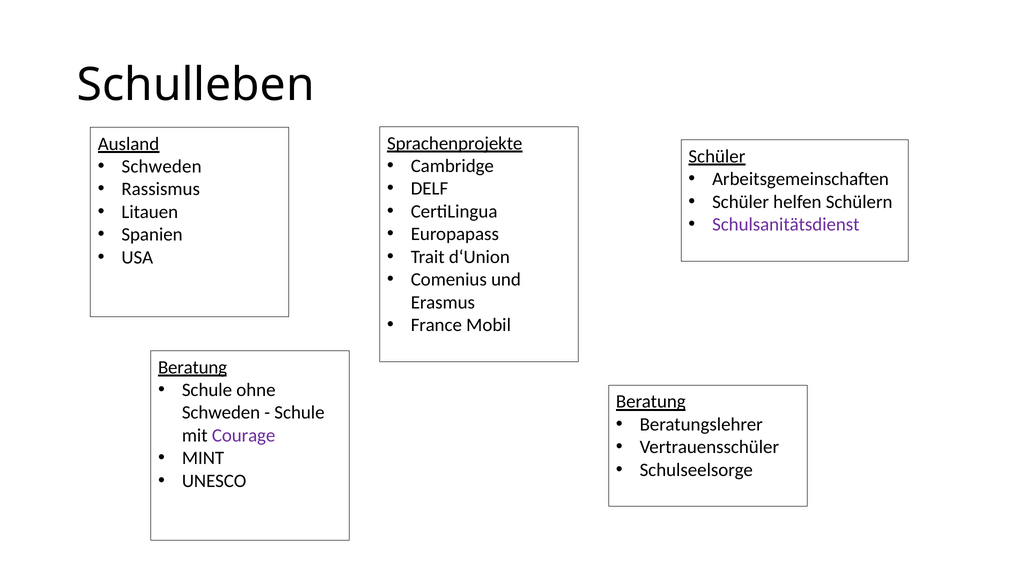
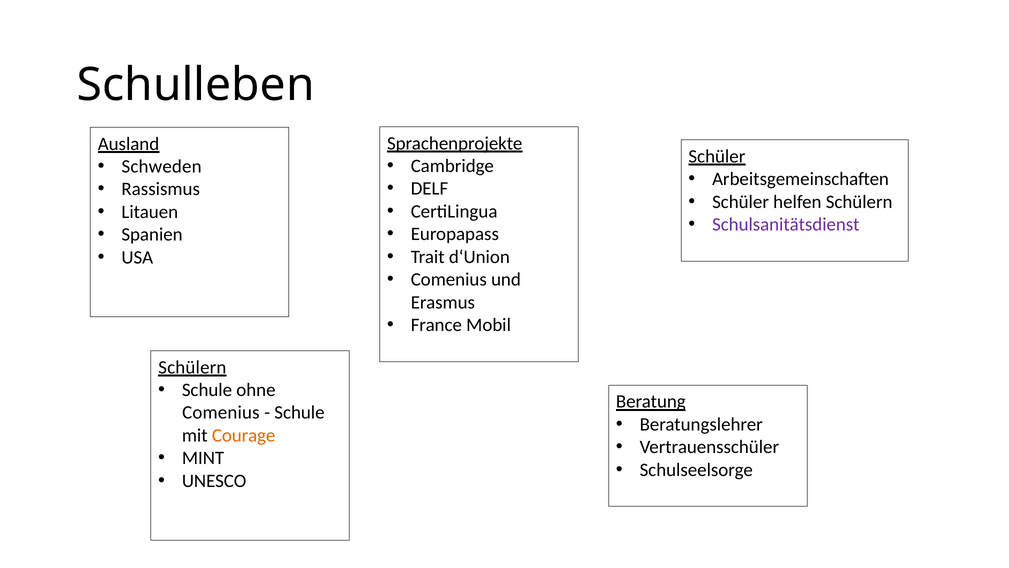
Beratung at (193, 367): Beratung -> Schülern
Schweden at (221, 412): Schweden -> Comenius
Courage colour: purple -> orange
